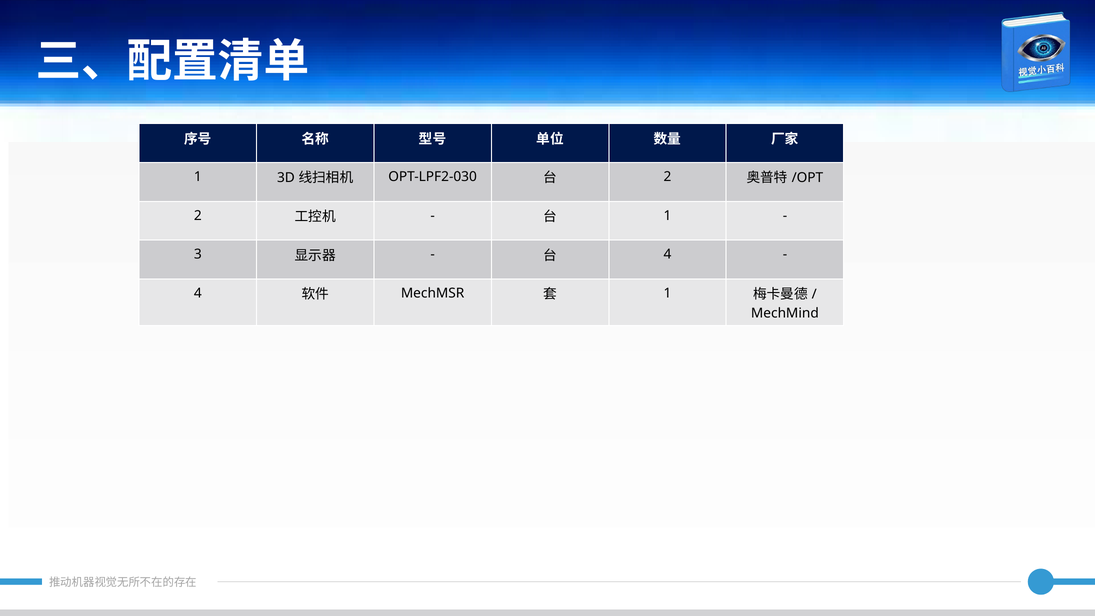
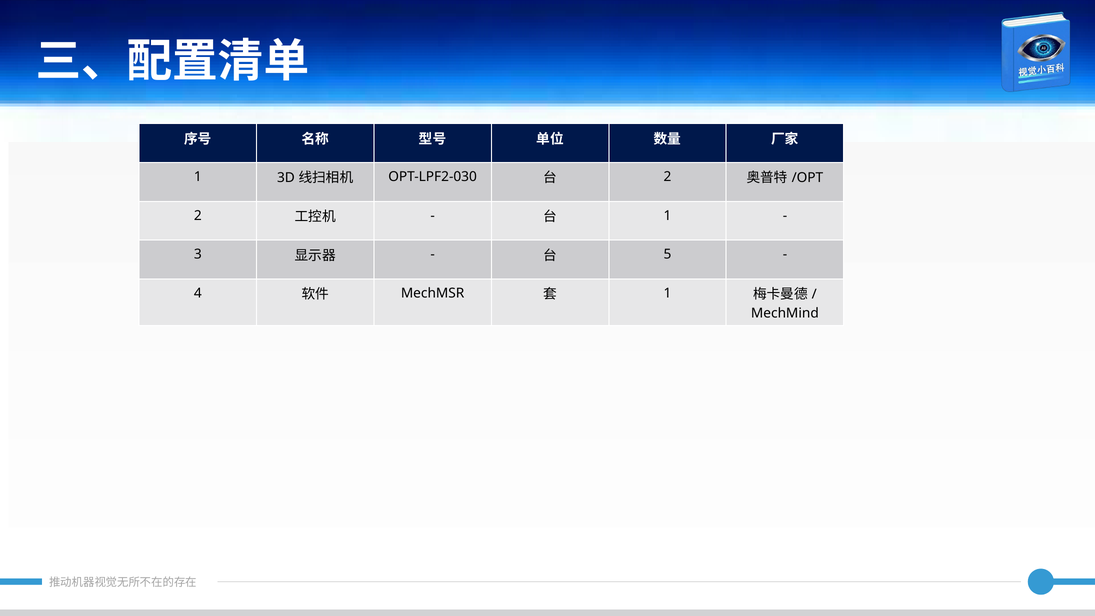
4 at (668, 254): 4 -> 5
